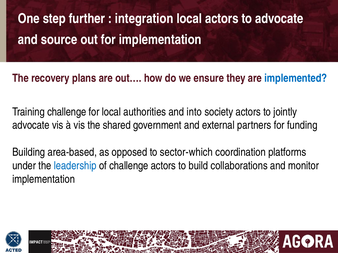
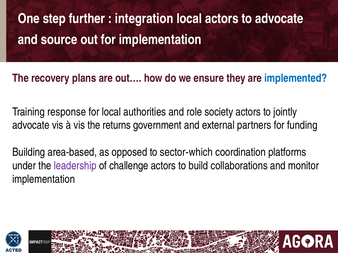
Training challenge: challenge -> response
into: into -> role
shared: shared -> returns
leadership colour: blue -> purple
